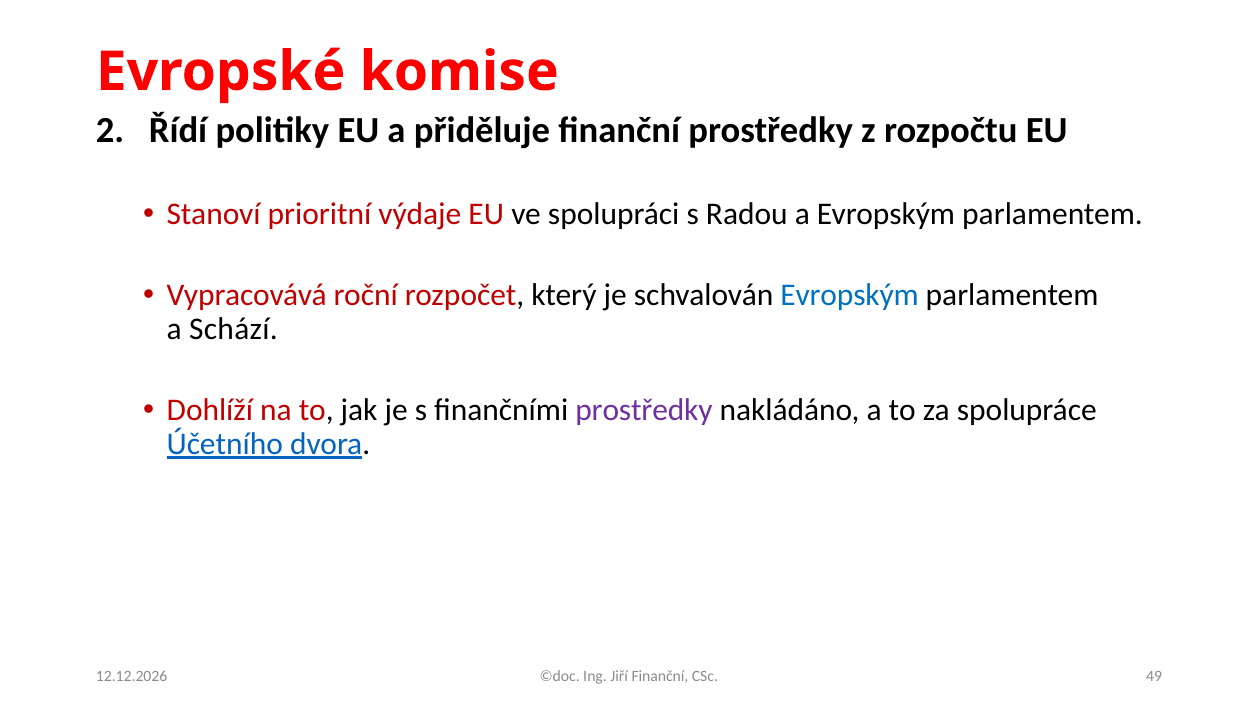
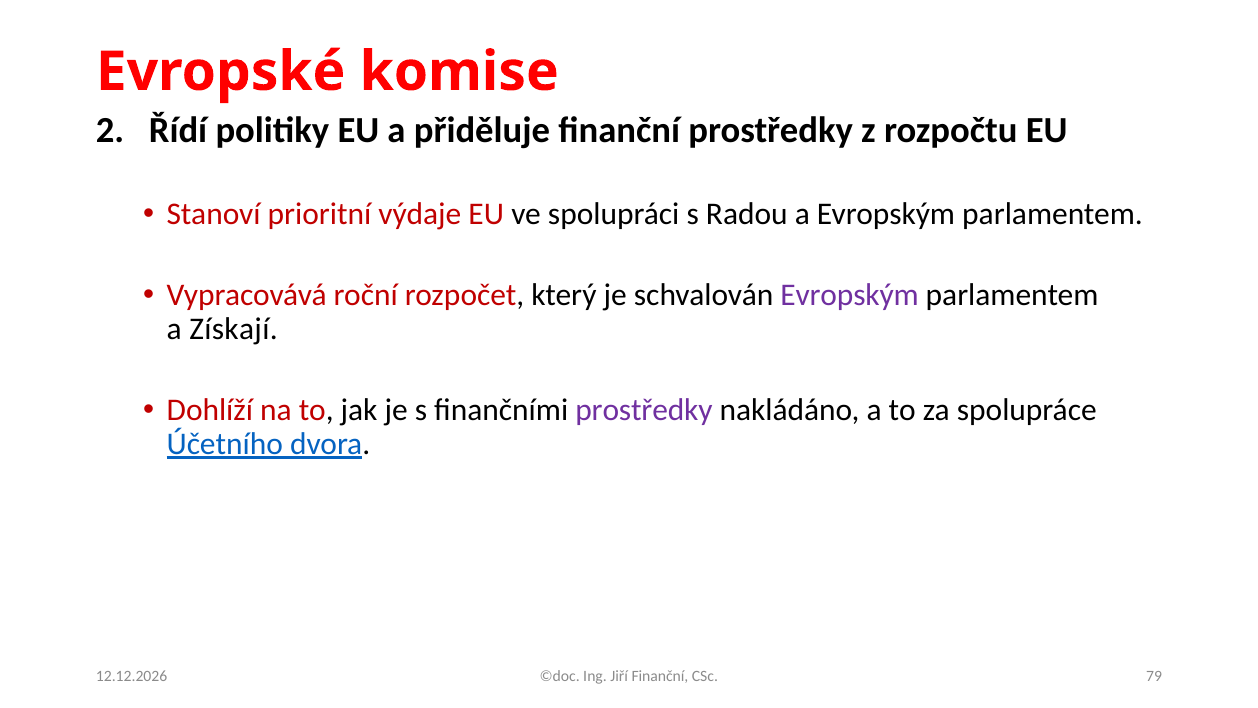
Evropským at (850, 295) colour: blue -> purple
Schází: Schází -> Získají
49: 49 -> 79
